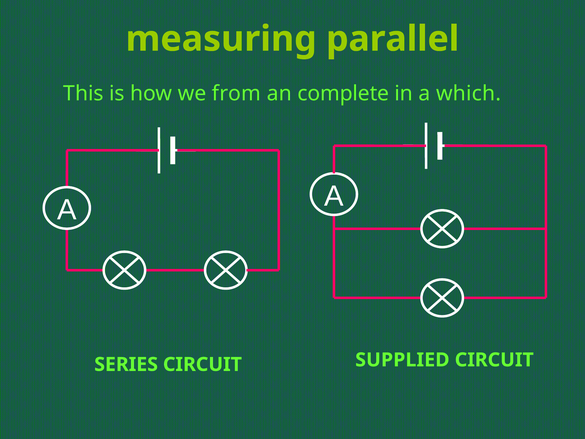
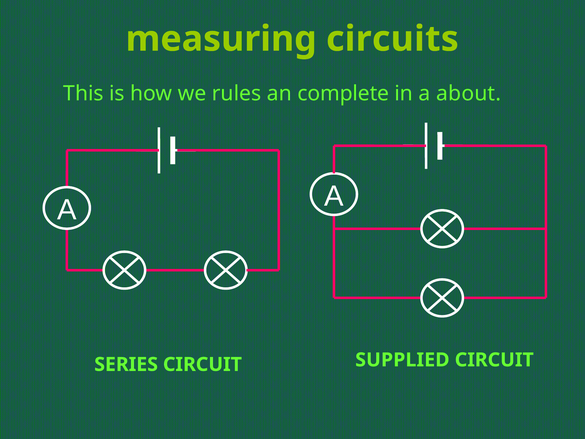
parallel: parallel -> circuits
from: from -> rules
which: which -> about
